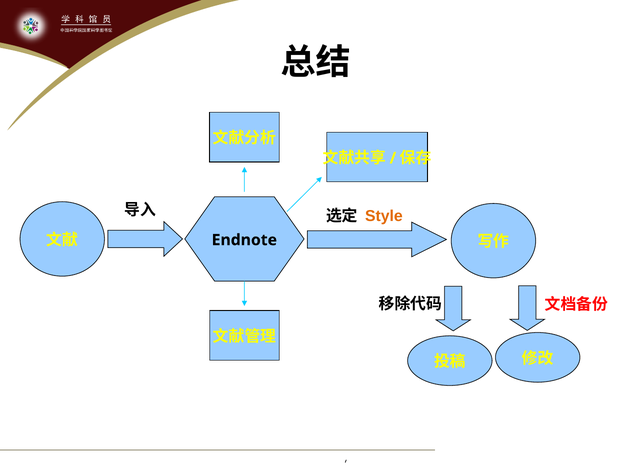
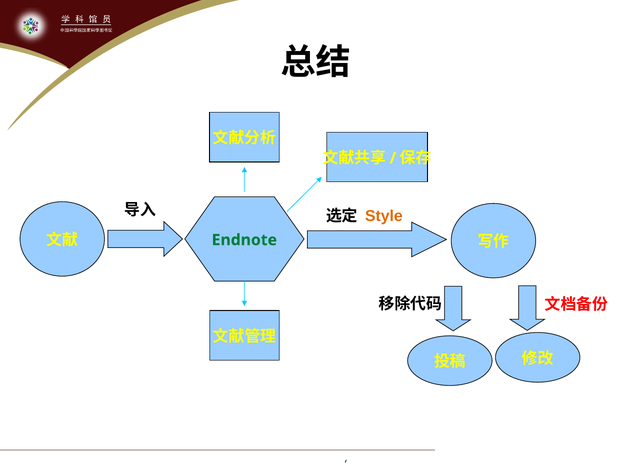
Endnote colour: black -> green
